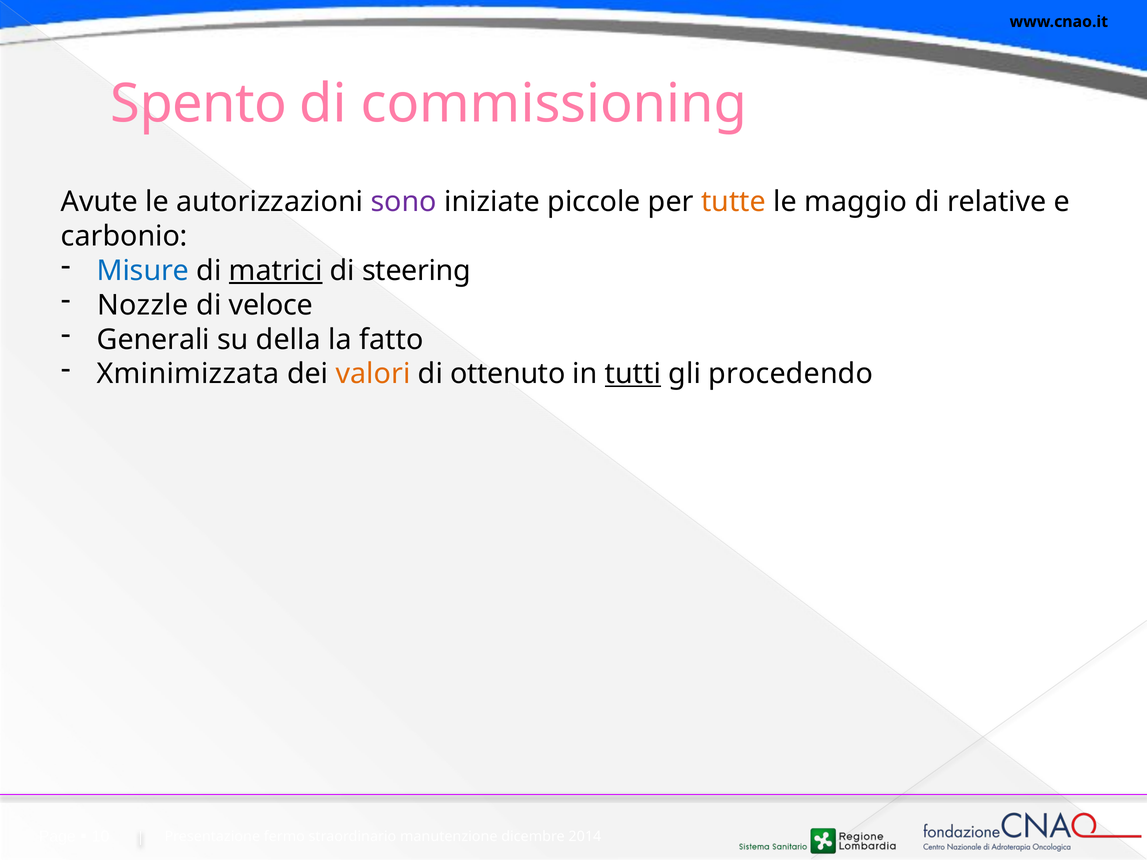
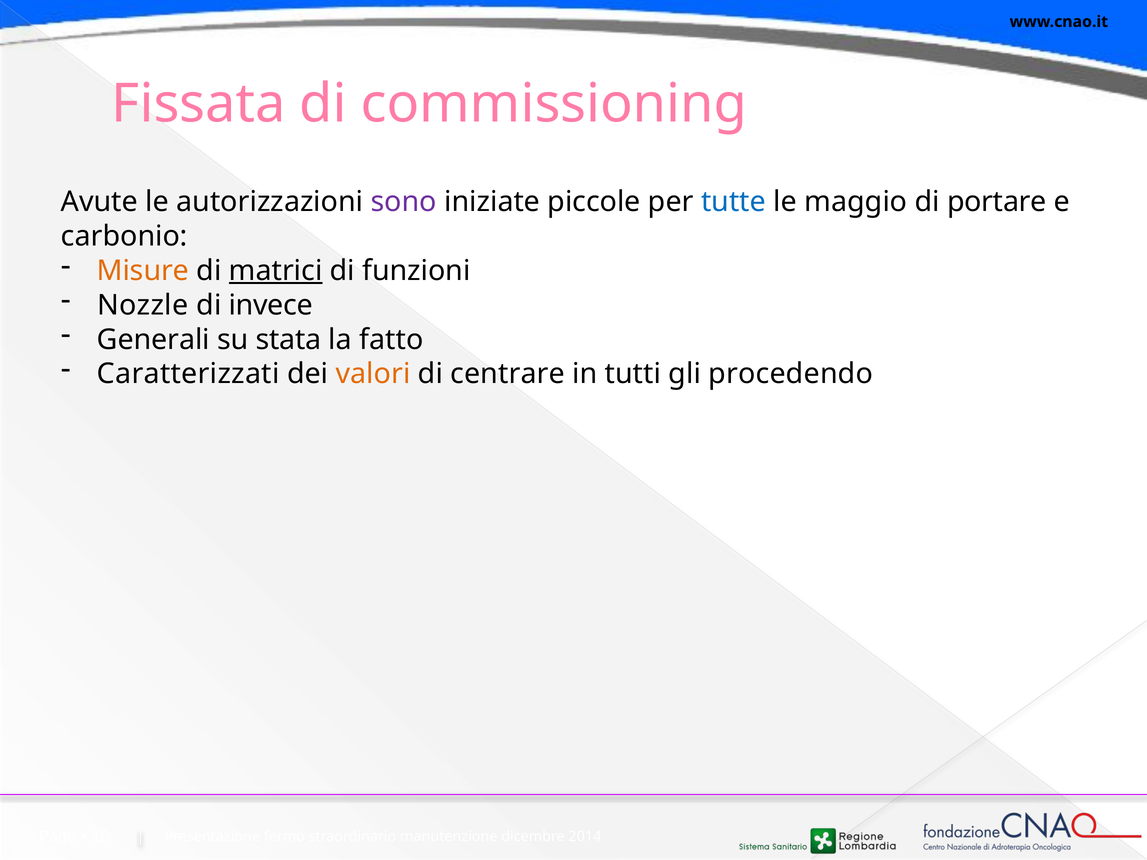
Spento: Spento -> Fissata
tutte colour: orange -> blue
relative: relative -> portare
Misure colour: blue -> orange
steering: steering -> funzioni
veloce: veloce -> invece
della: della -> stata
Xminimizzata: Xminimizzata -> Caratterizzati
ottenuto: ottenuto -> centrare
tutti underline: present -> none
